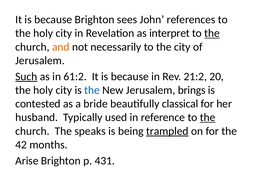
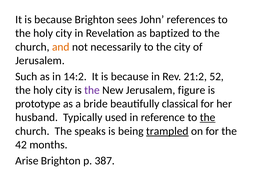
interpret: interpret -> baptized
the at (212, 33) underline: present -> none
Such underline: present -> none
61:2: 61:2 -> 14:2
20: 20 -> 52
the at (92, 90) colour: blue -> purple
brings: brings -> figure
contested: contested -> prototype
431: 431 -> 387
